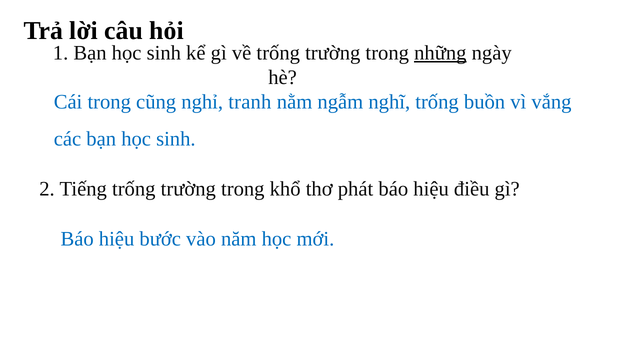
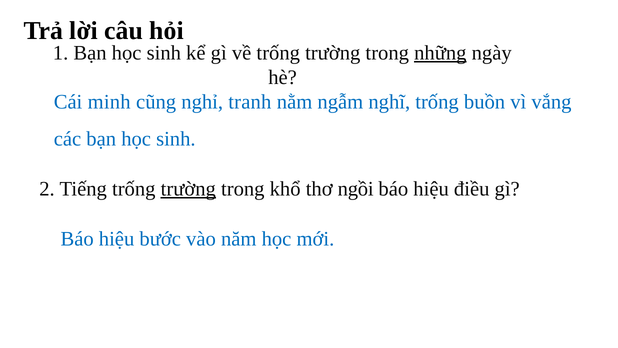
Cái trong: trong -> minh
trường at (188, 189) underline: none -> present
phát: phát -> ngồi
